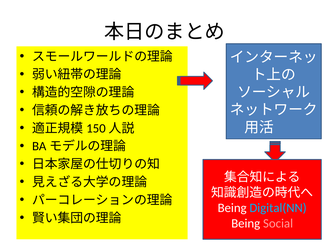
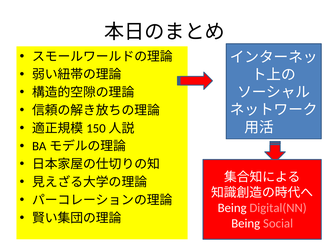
Digital(NN colour: light blue -> pink
